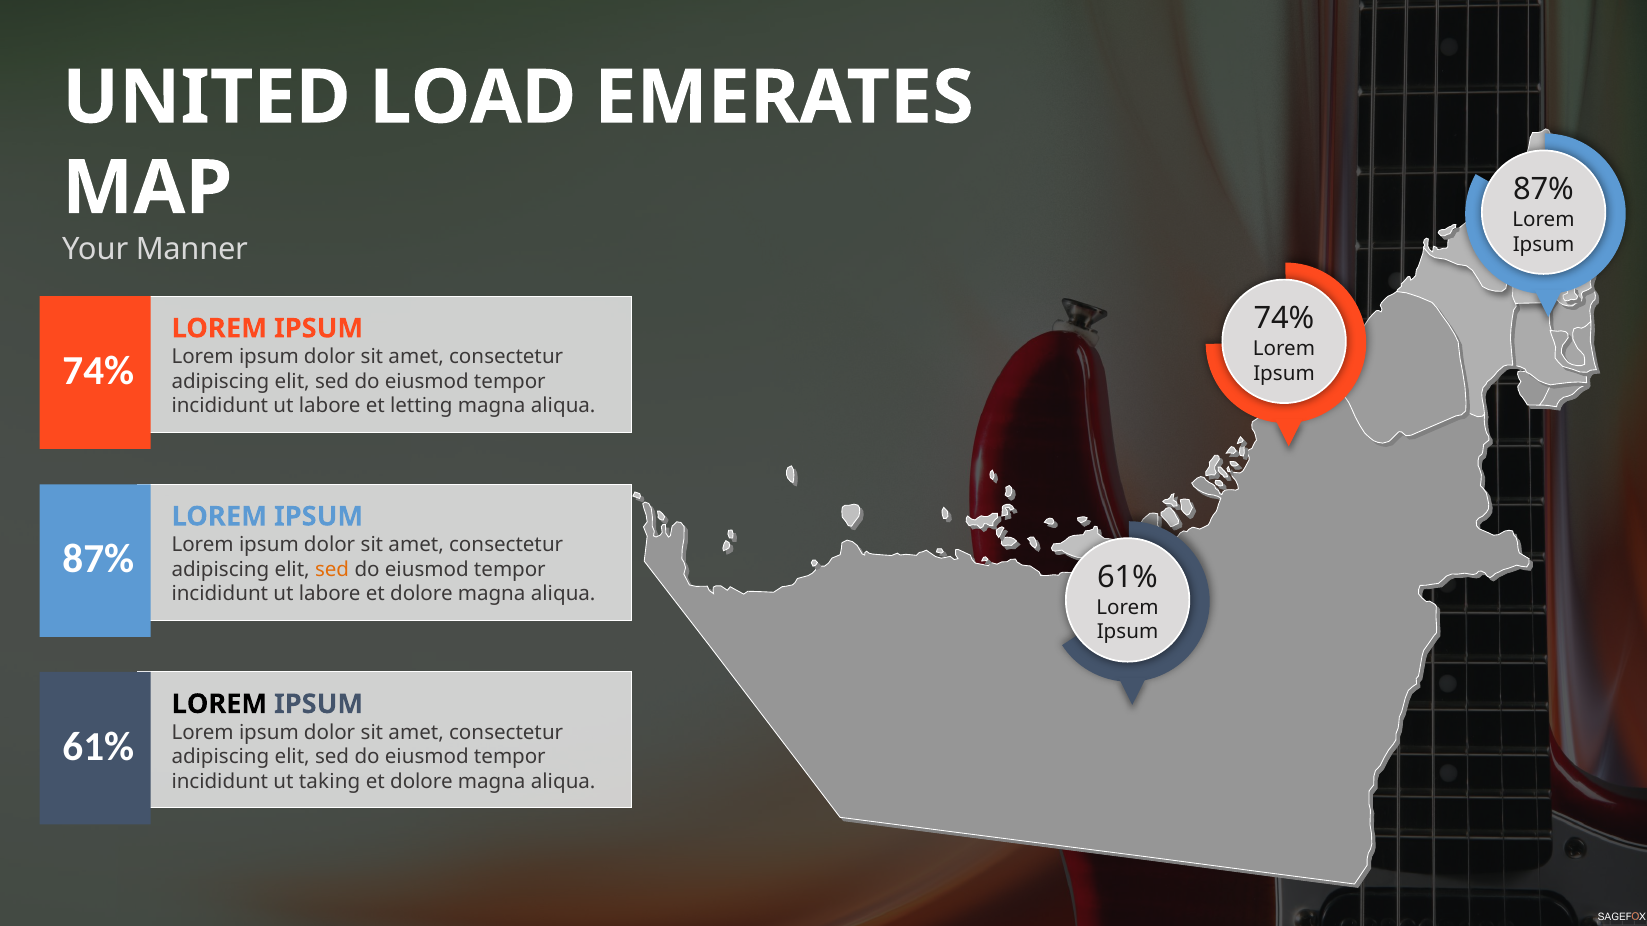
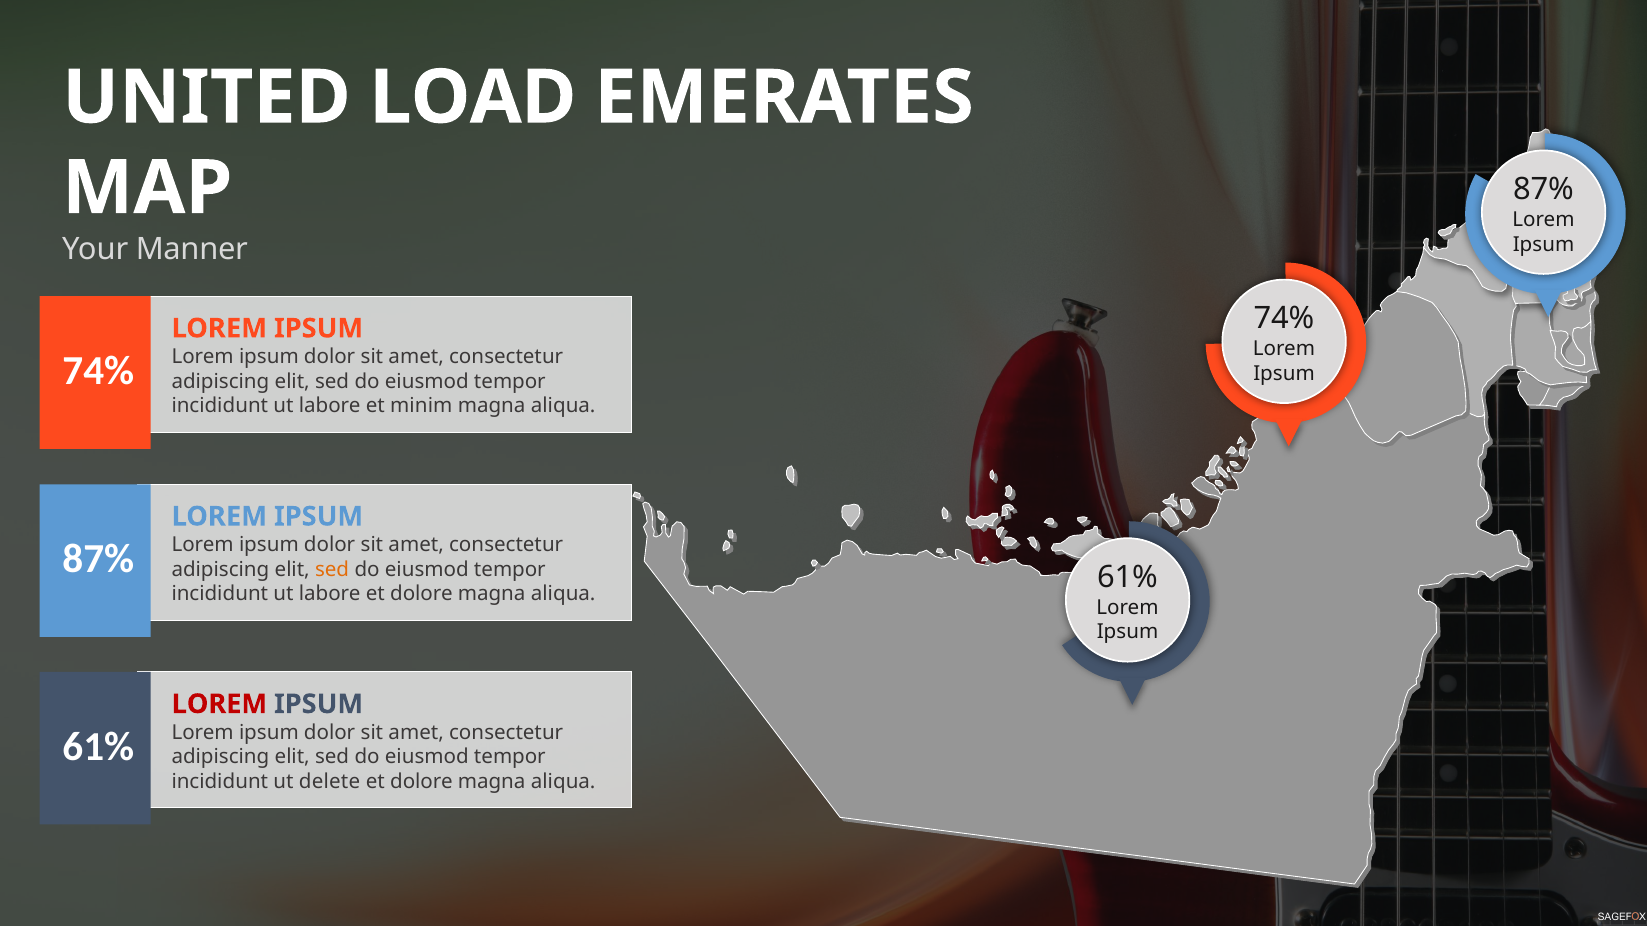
letting: letting -> minim
LOREM at (219, 704) colour: black -> red
taking: taking -> delete
